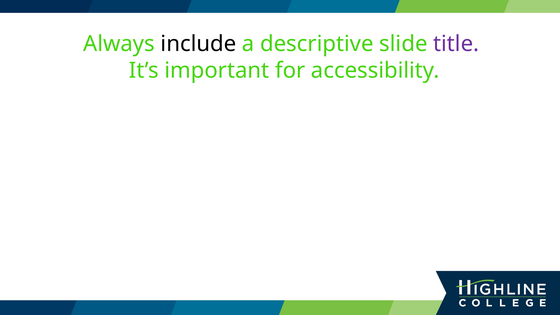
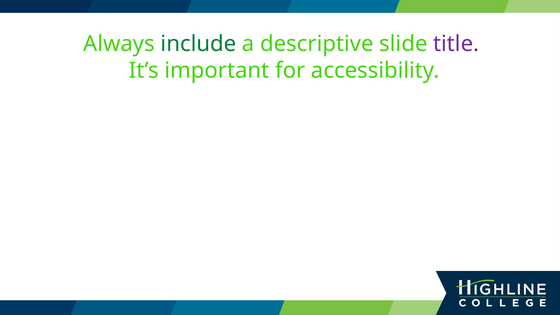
include colour: black -> green
